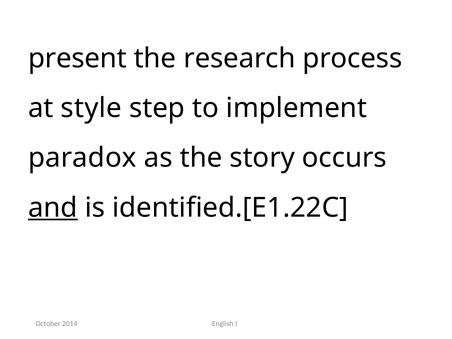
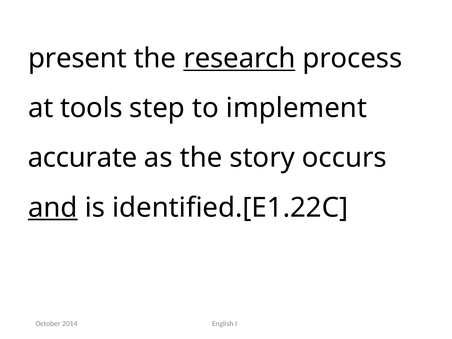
research underline: none -> present
style: style -> tools
paradox: paradox -> accurate
